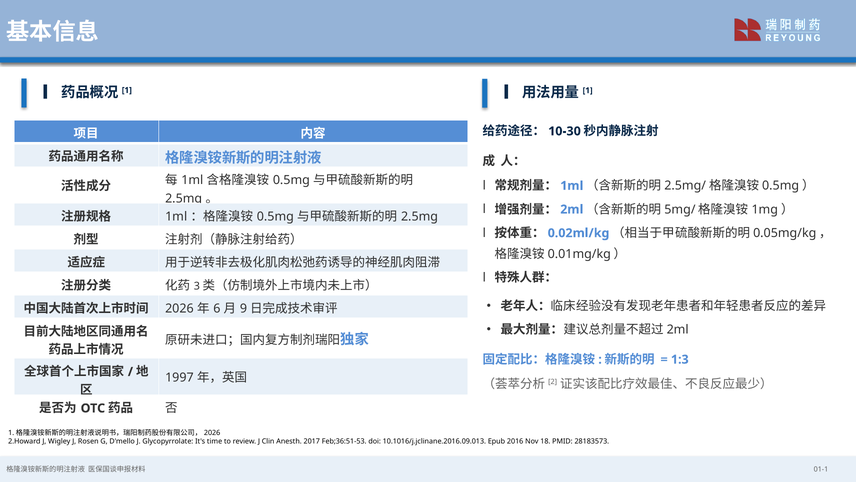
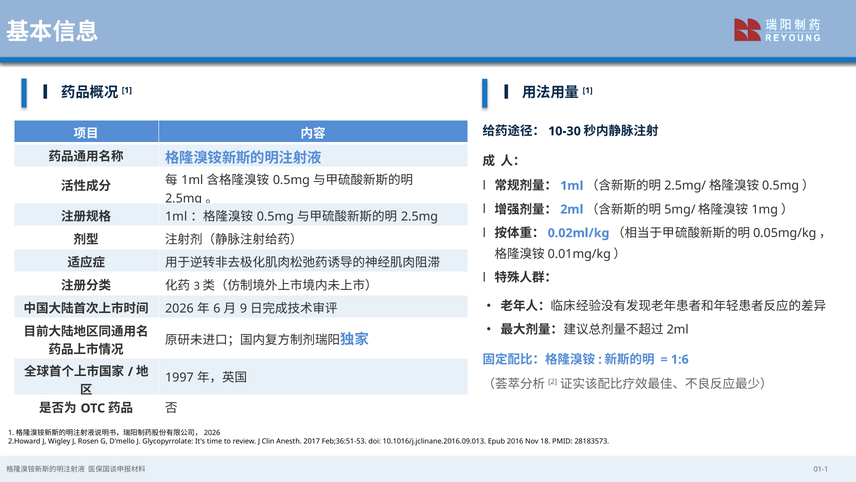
1:3: 1:3 -> 1:6
